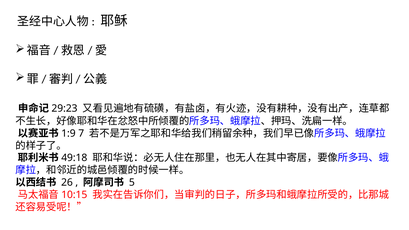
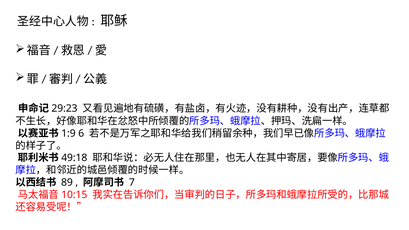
7: 7 -> 6
26: 26 -> 89
5: 5 -> 7
